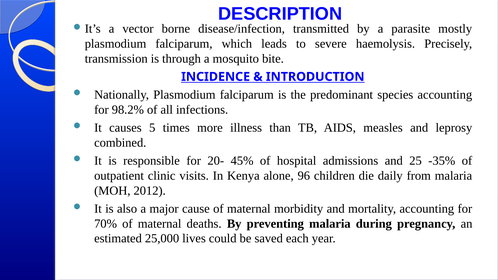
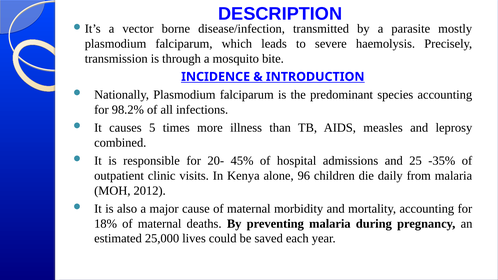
70%: 70% -> 18%
